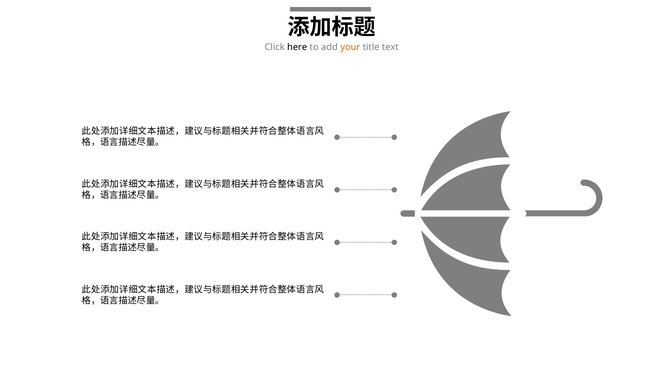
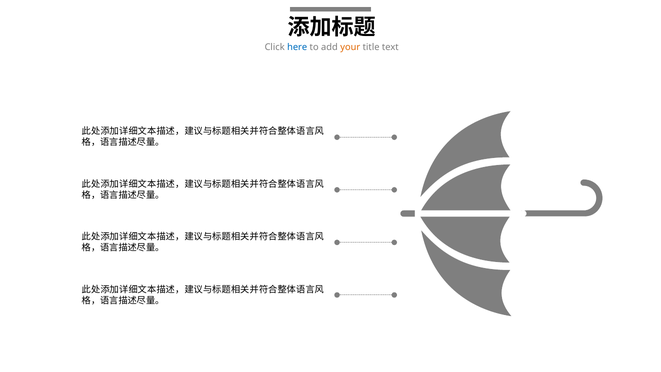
here colour: black -> blue
